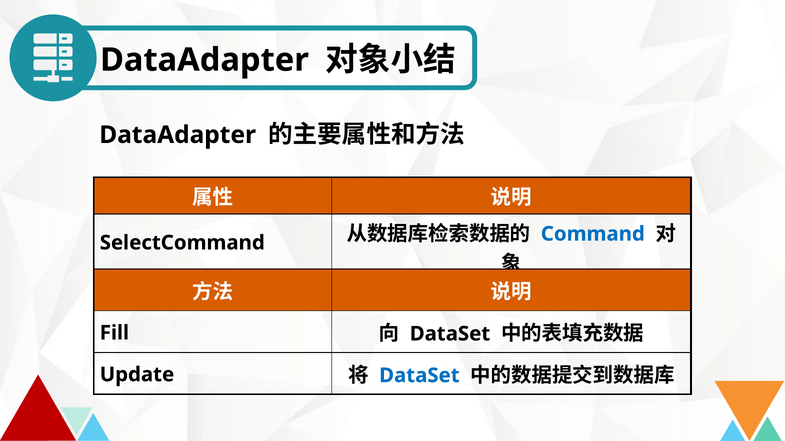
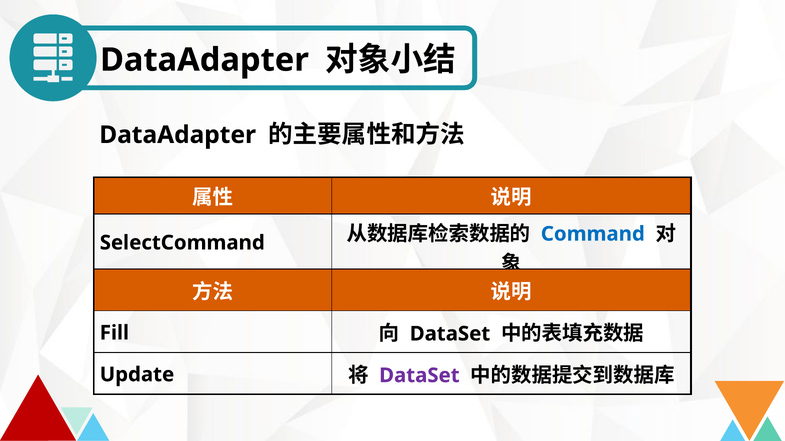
DataSet at (419, 376) colour: blue -> purple
